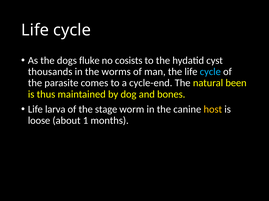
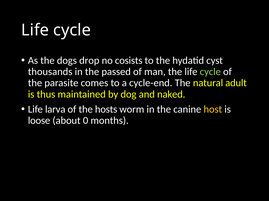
fluke: fluke -> drop
worms: worms -> passed
cycle at (210, 72) colour: light blue -> light green
been: been -> adult
bones: bones -> naked
stage: stage -> hosts
1: 1 -> 0
